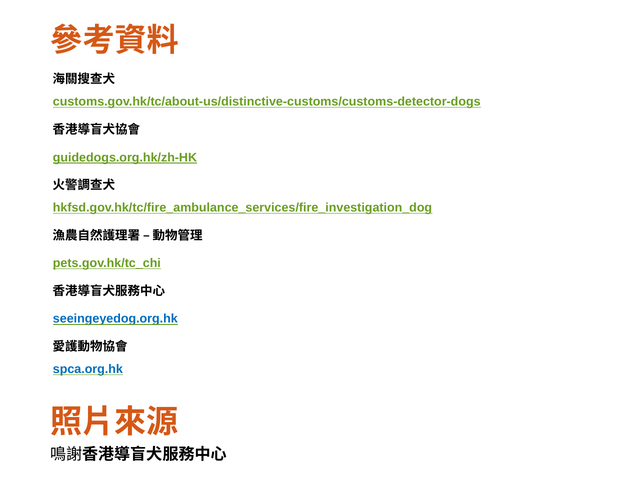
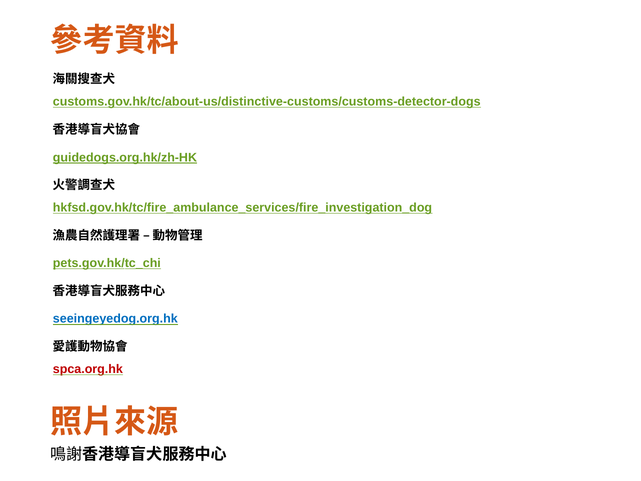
spca.org.hk colour: blue -> red
